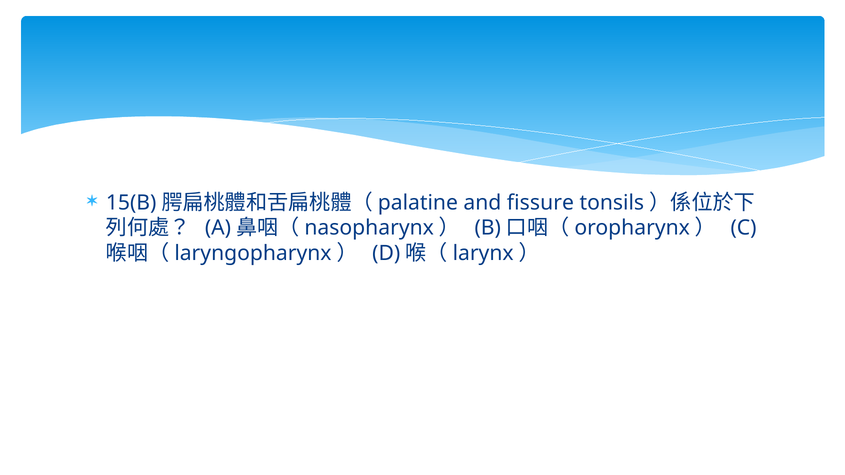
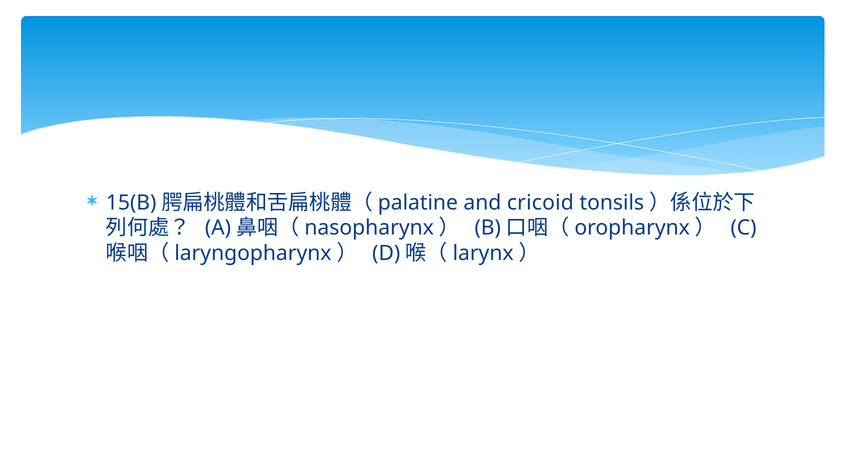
fissure: fissure -> cricoid
